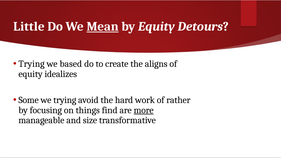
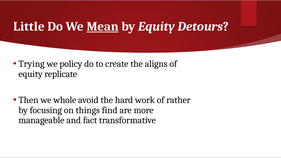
based: based -> policy
idealizes: idealizes -> replicate
Some: Some -> Then
we trying: trying -> whole
more underline: present -> none
size: size -> fact
